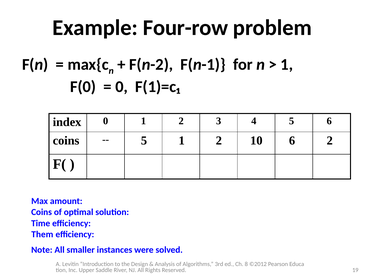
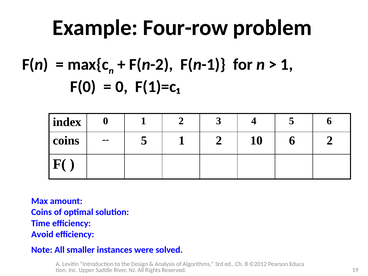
Them: Them -> Avoid
